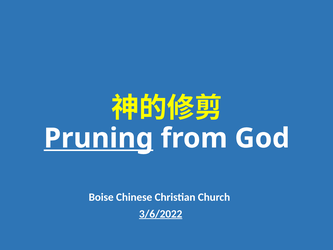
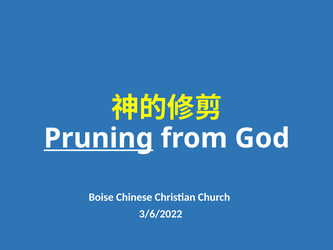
3/6/2022 underline: present -> none
